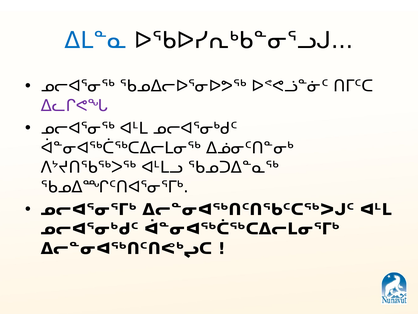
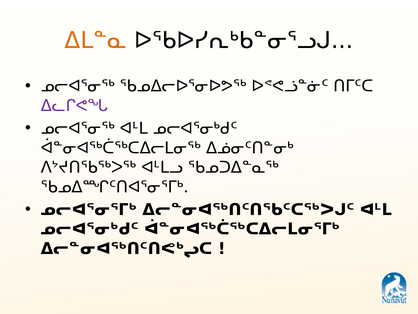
ᐃᒪᓐᓇ colour: blue -> orange
